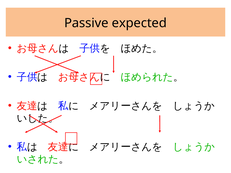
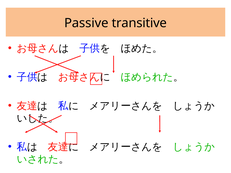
expected: expected -> transitive
